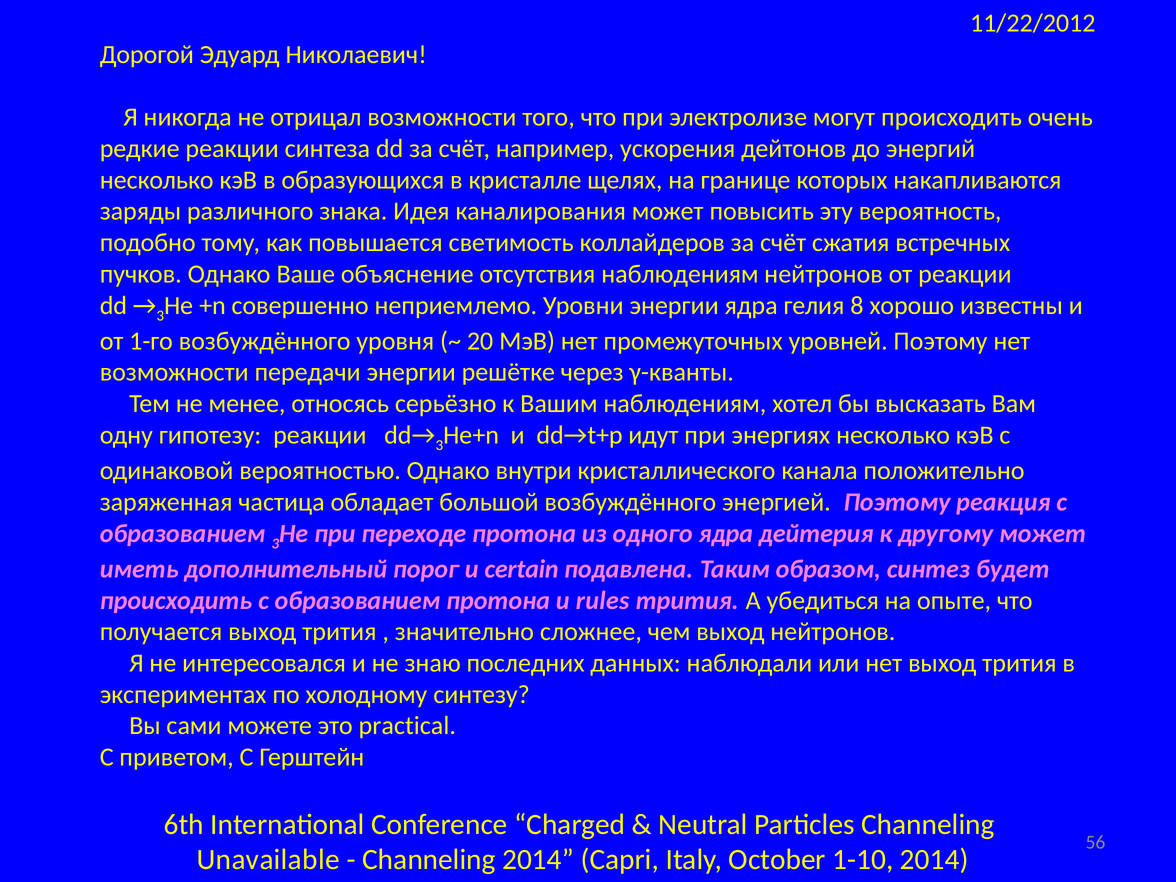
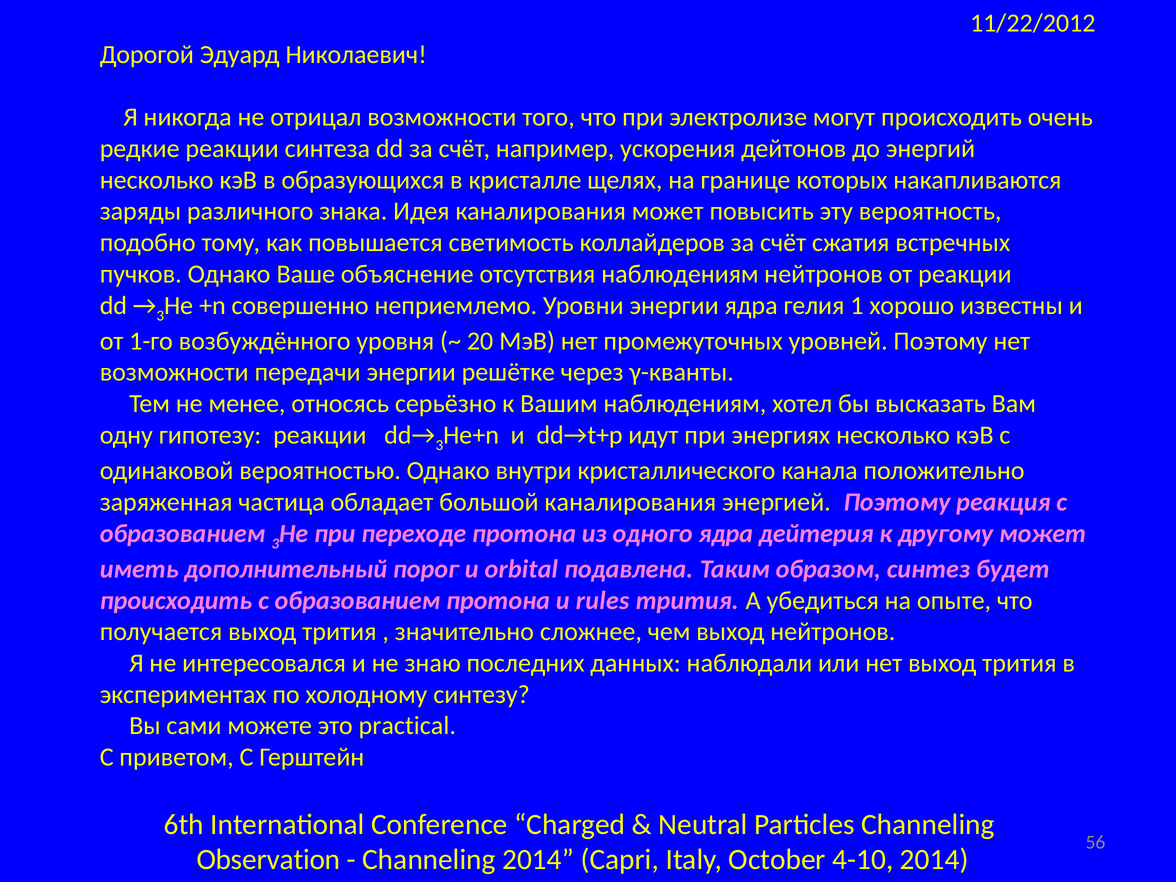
8: 8 -> 1
большой возбуждённого: возбуждённого -> каналирования
certain: certain -> orbital
Unavailable: Unavailable -> Observation
1-10: 1-10 -> 4-10
